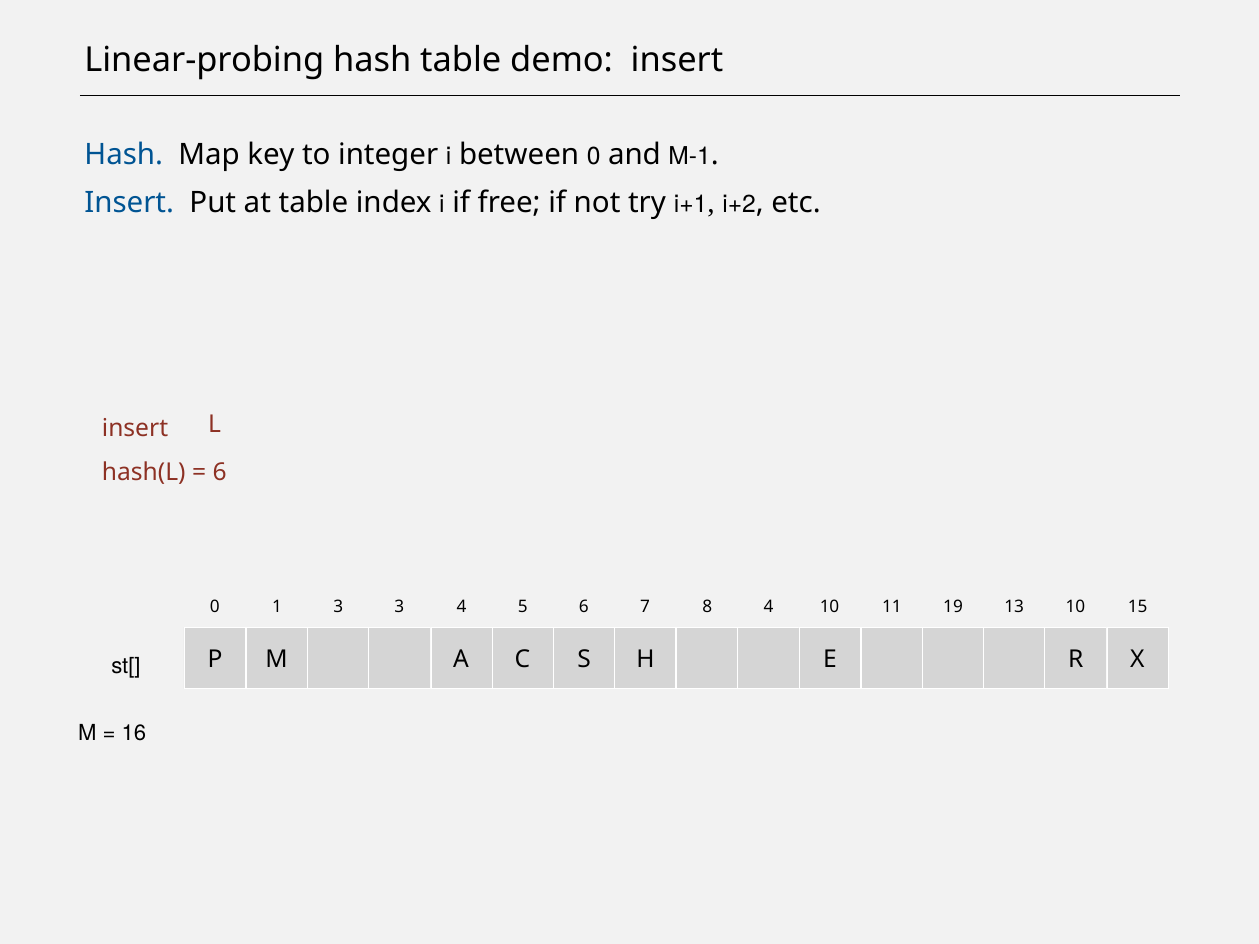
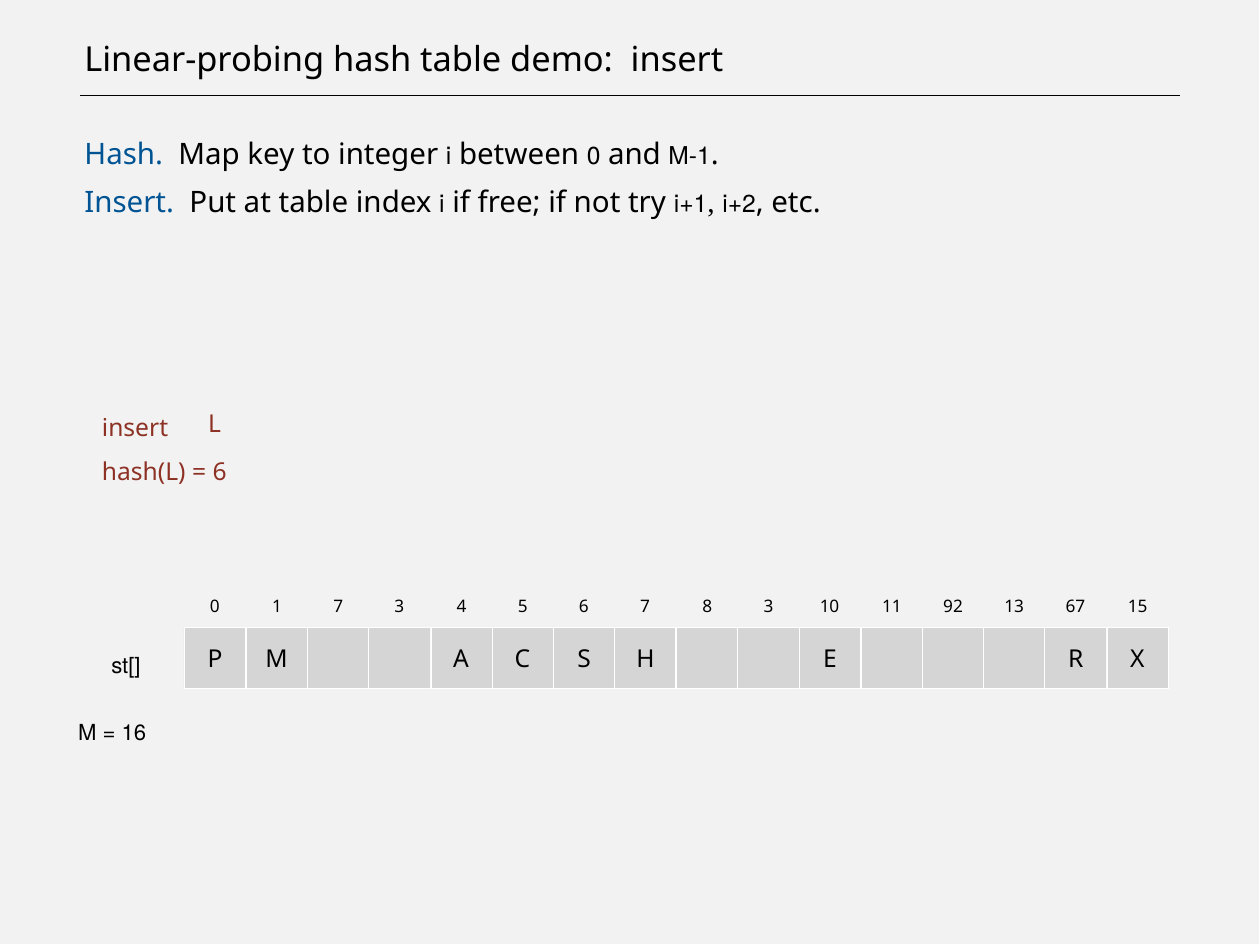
1 3: 3 -> 7
8 4: 4 -> 3
19: 19 -> 92
13 10: 10 -> 67
